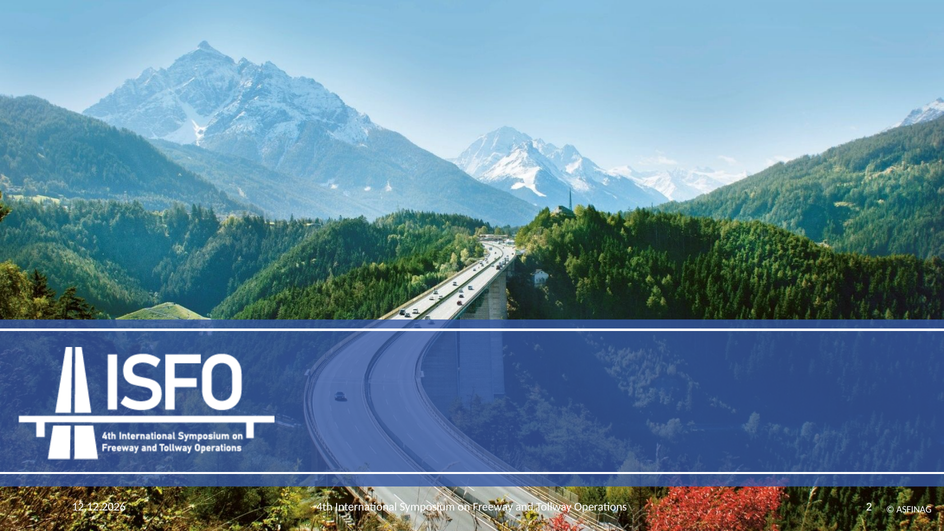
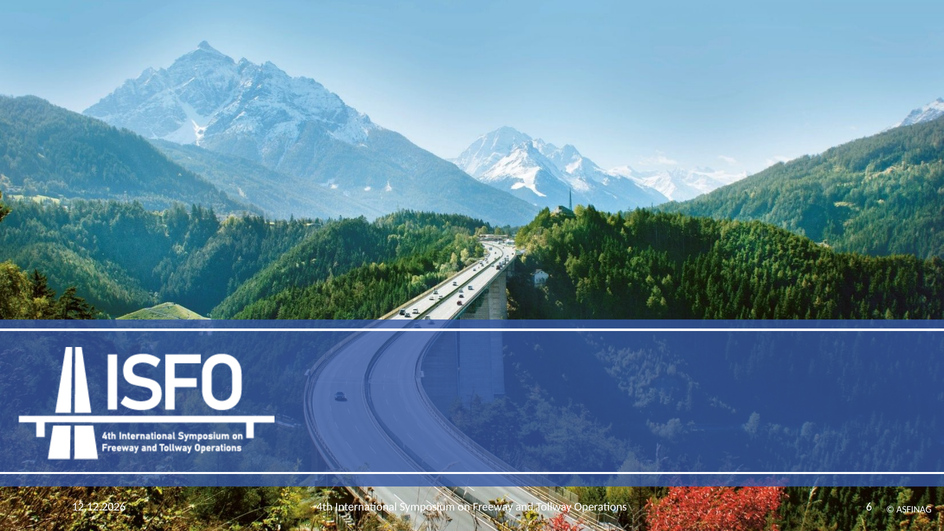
2: 2 -> 6
